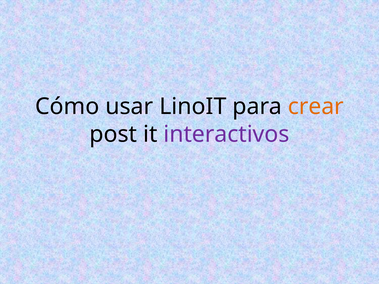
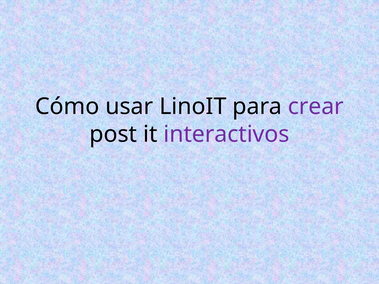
crear colour: orange -> purple
